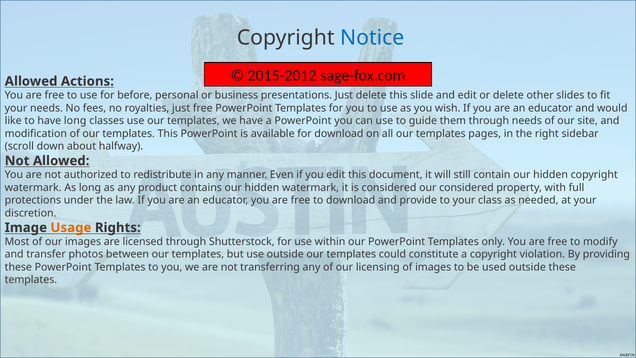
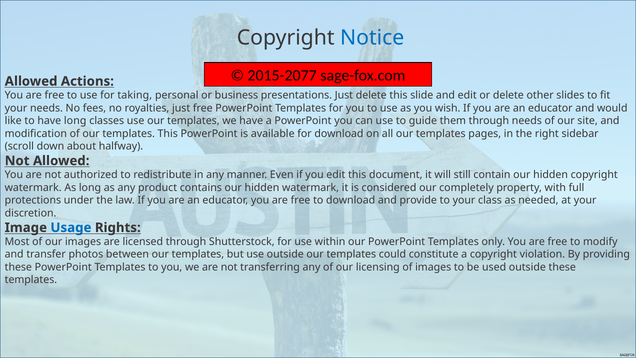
2015-2012: 2015-2012 -> 2015-2077
before: before -> taking
our considered: considered -> completely
Usage colour: orange -> blue
